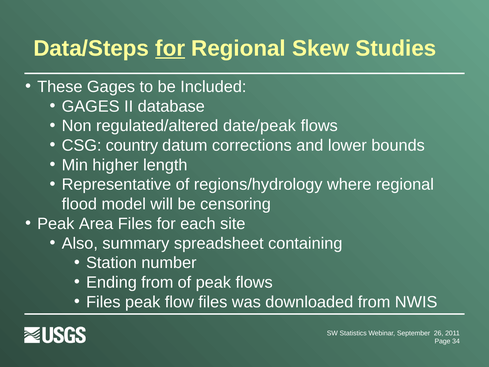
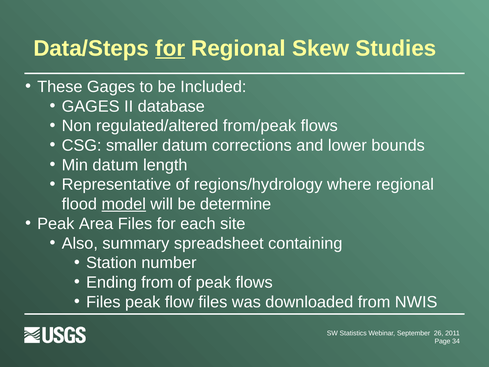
date/peak: date/peak -> from/peak
country: country -> smaller
Min higher: higher -> datum
model underline: none -> present
censoring: censoring -> determine
